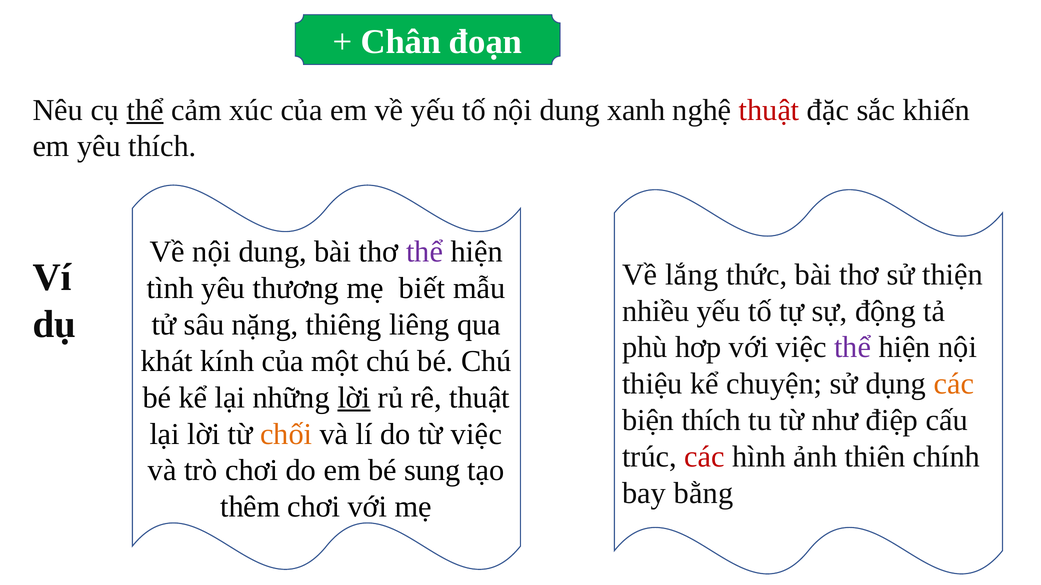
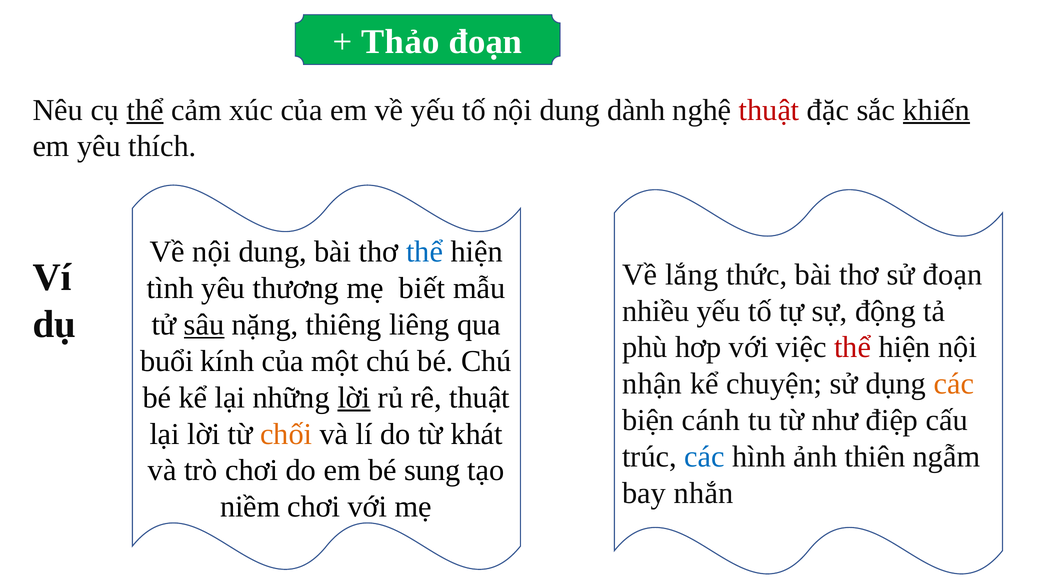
Chân: Chân -> Thảo
xanh: xanh -> dành
khiến underline: none -> present
thể at (425, 252) colour: purple -> blue
sử thiện: thiện -> đoạn
sâu underline: none -> present
thể at (853, 348) colour: purple -> red
khát: khát -> buổi
thiệu: thiệu -> nhận
biện thích: thích -> cánh
từ việc: việc -> khát
các at (704, 457) colour: red -> blue
chính: chính -> ngẫm
bằng: bằng -> nhắn
thêm: thêm -> niềm
